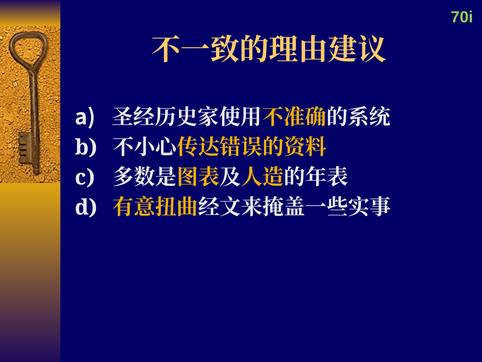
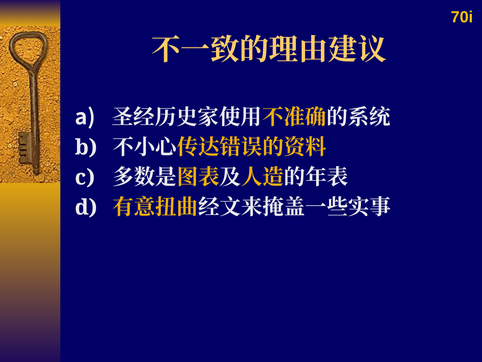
70i colour: light green -> yellow
